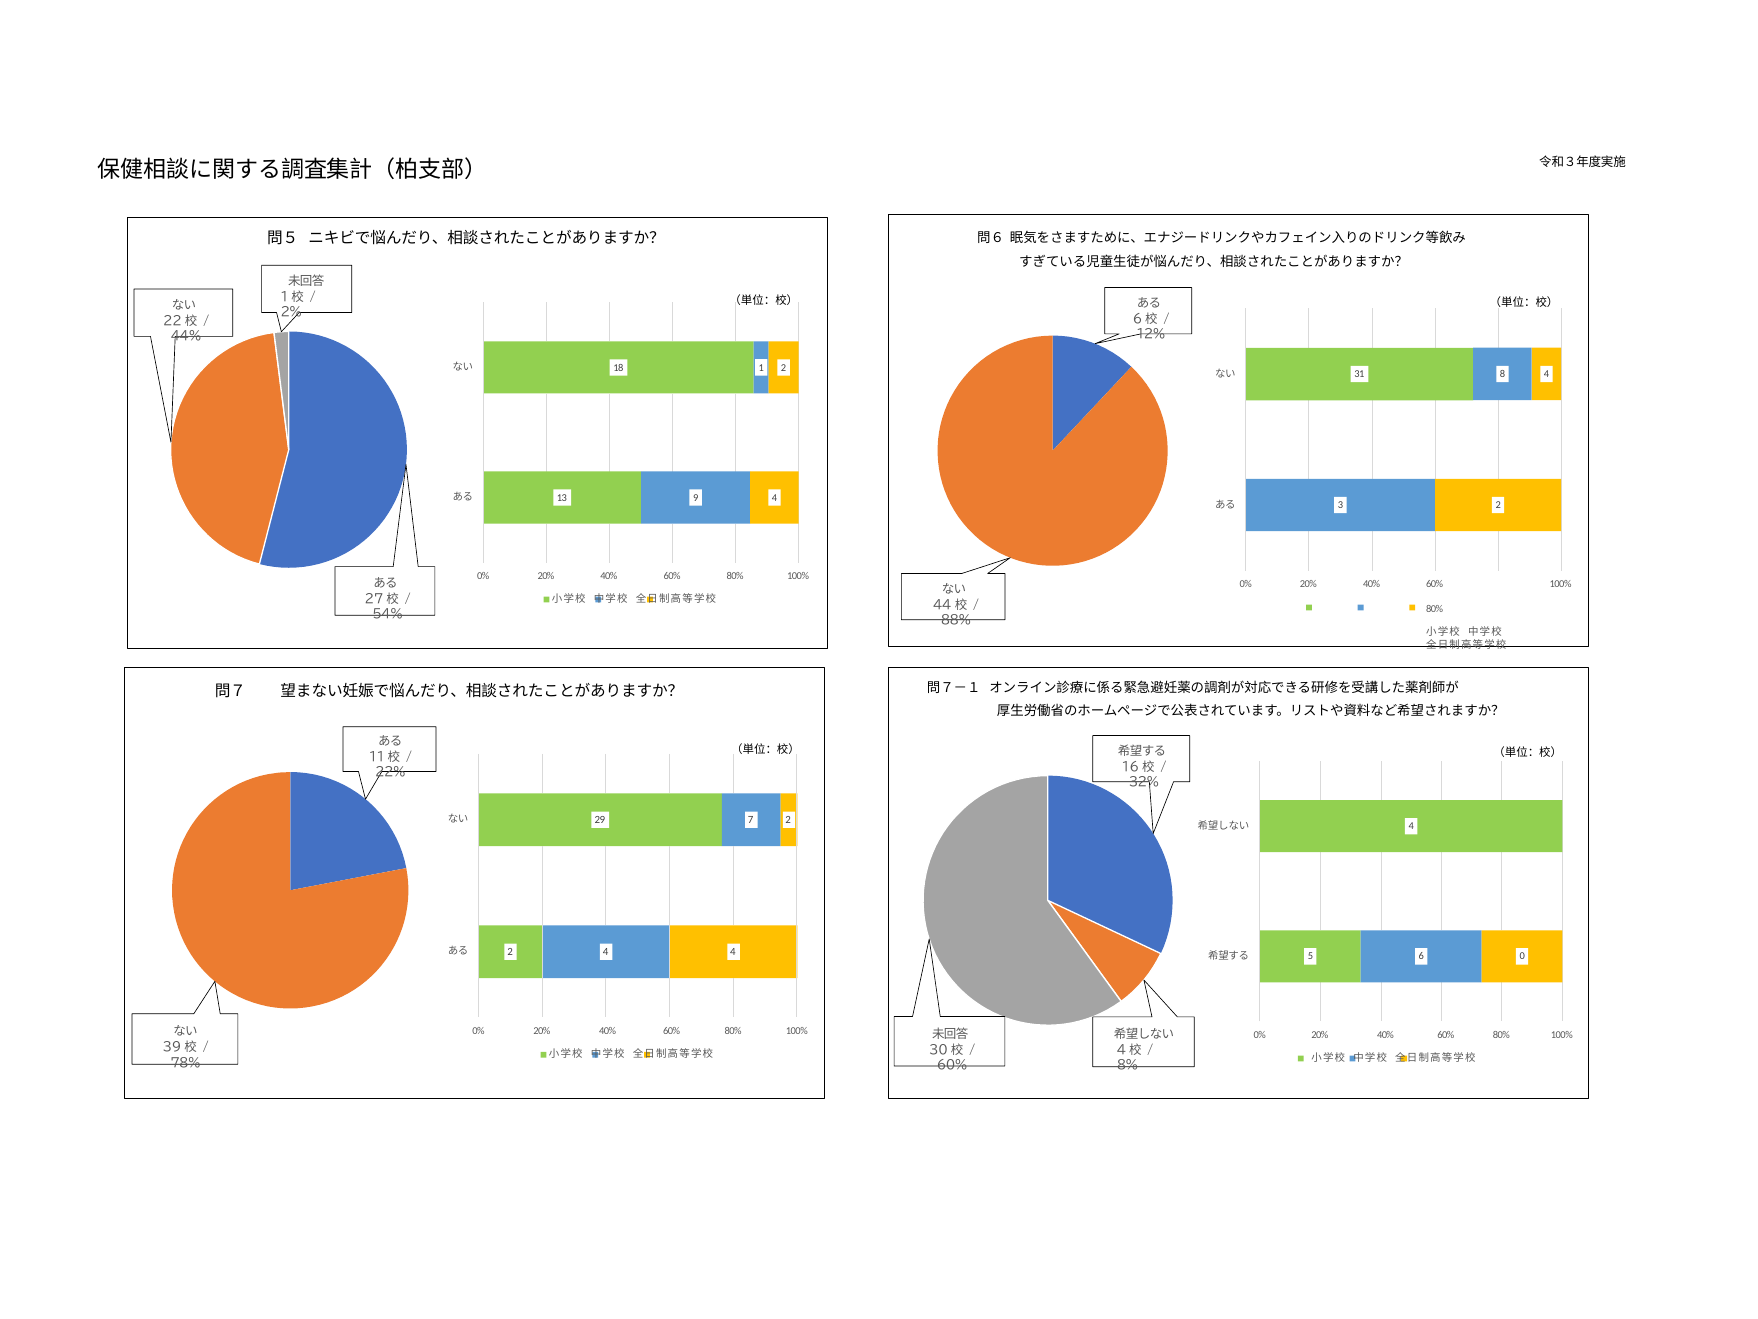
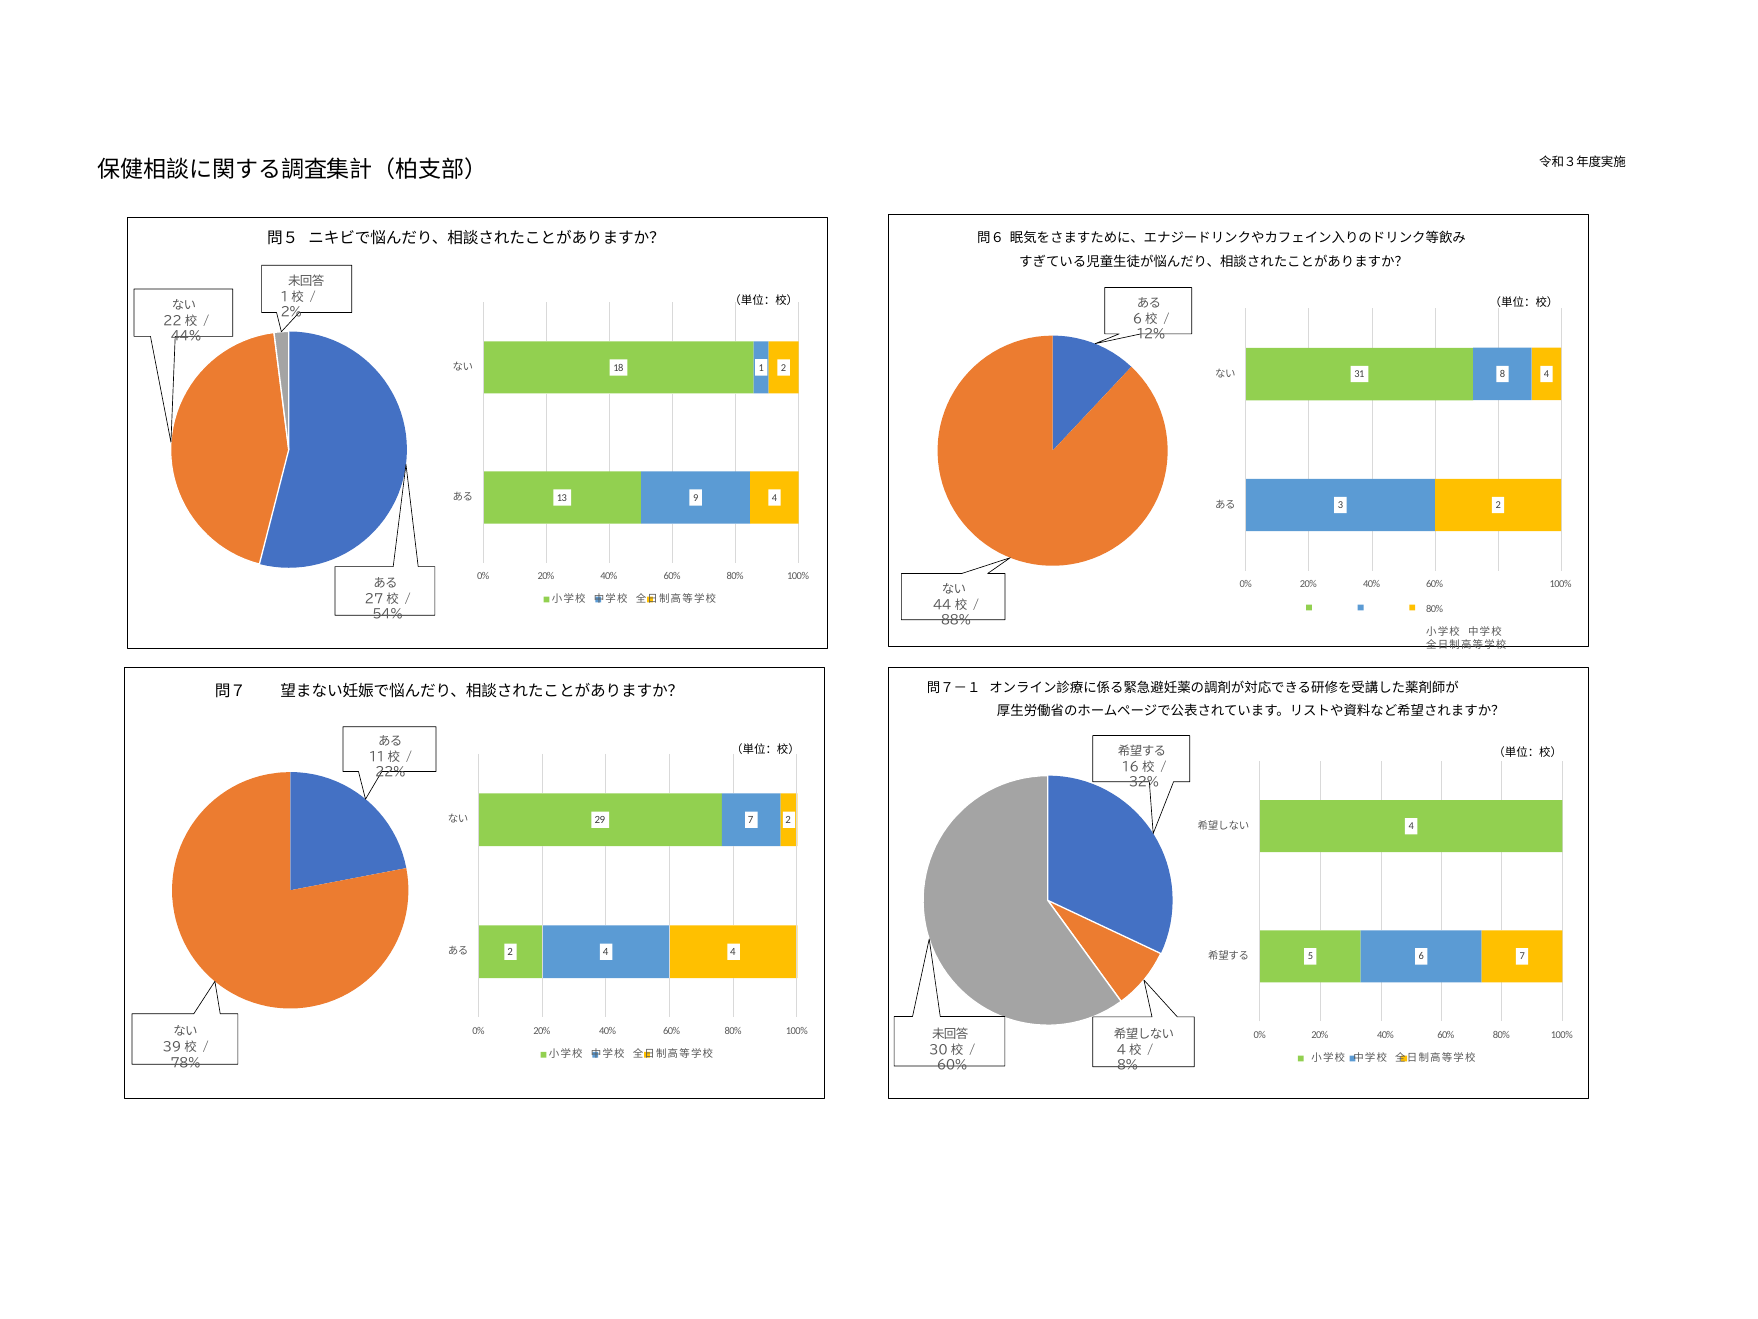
6 0: 0 -> 7
